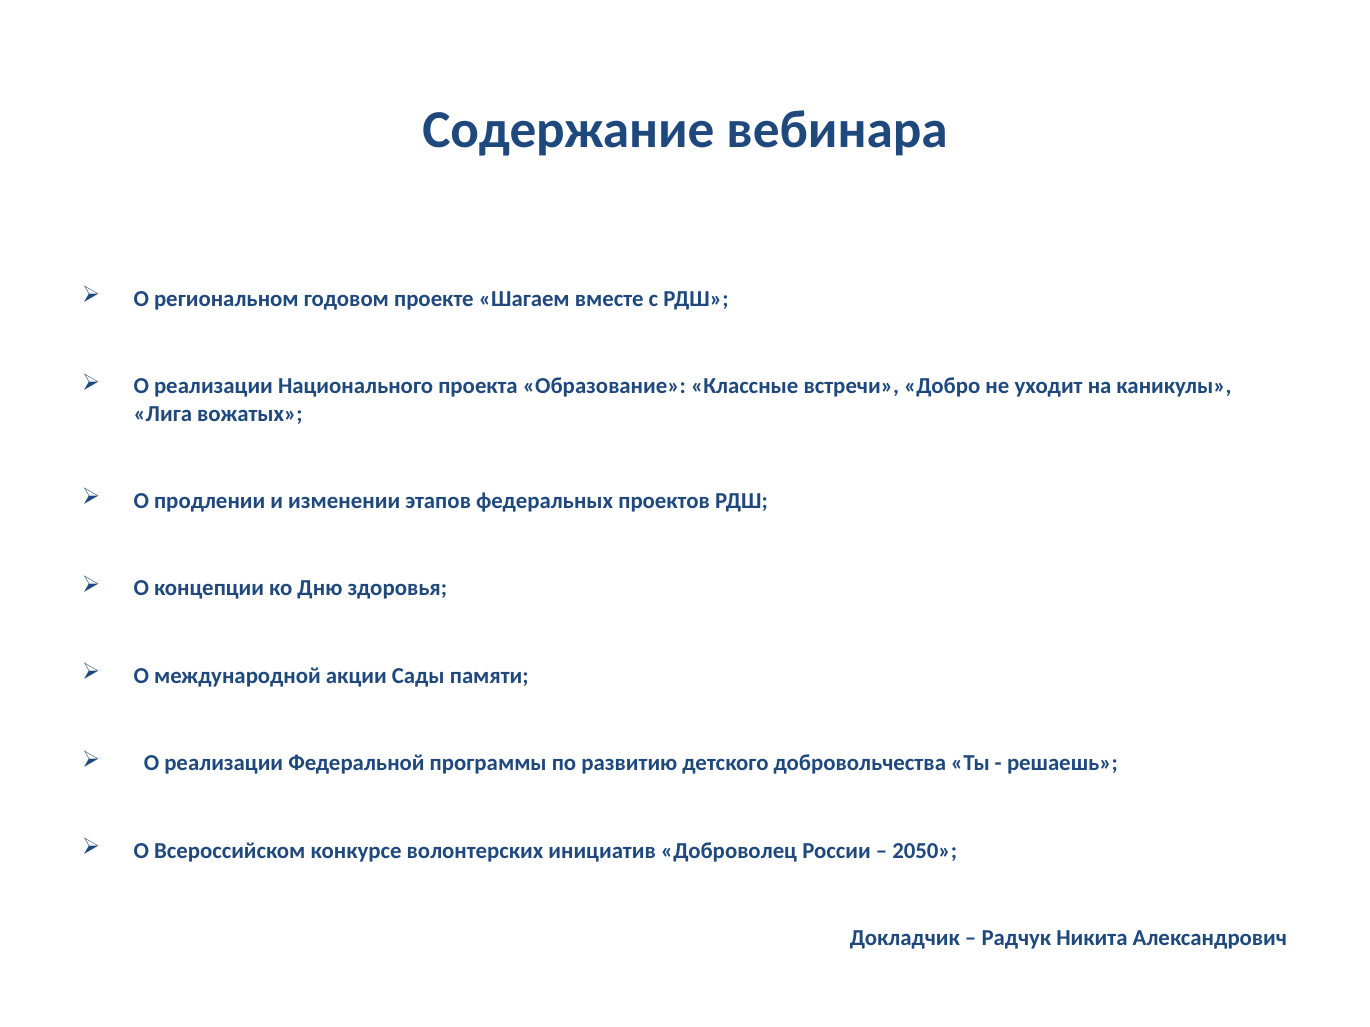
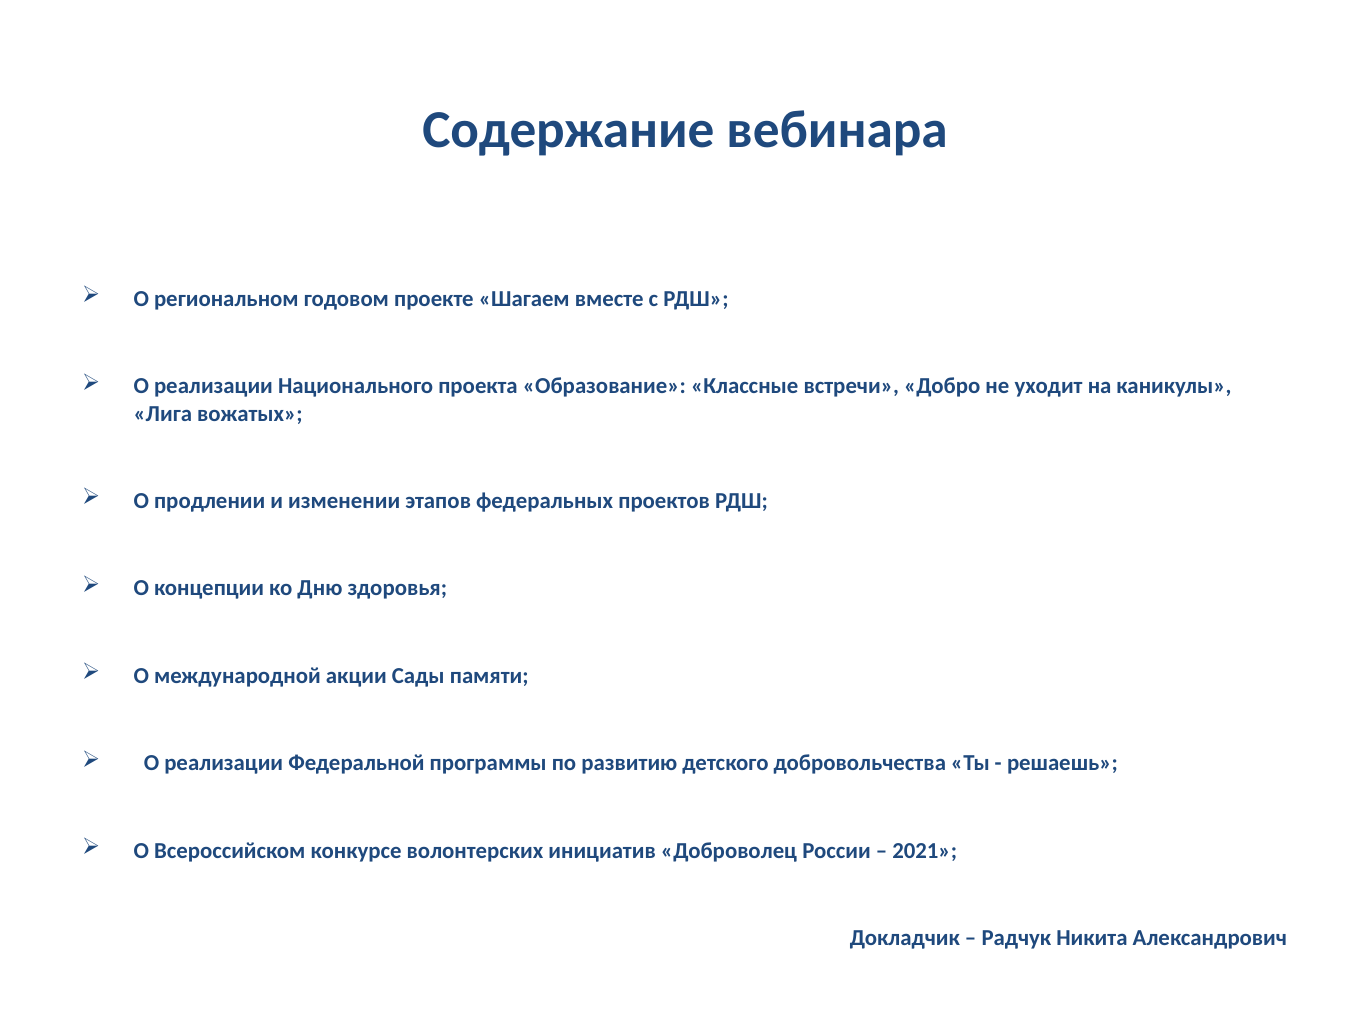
2050: 2050 -> 2021
